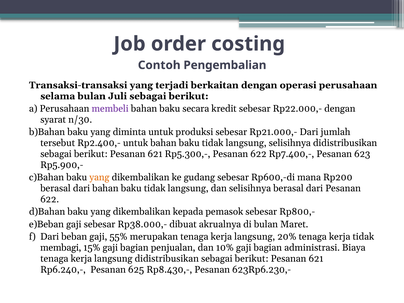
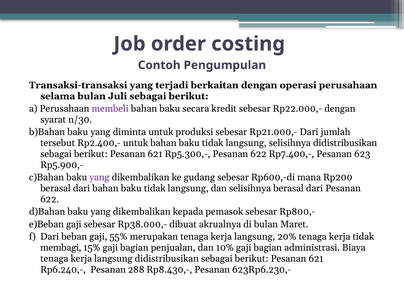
Pengembalian: Pengembalian -> Pengumpulan
yang at (99, 177) colour: orange -> purple
625: 625 -> 288
